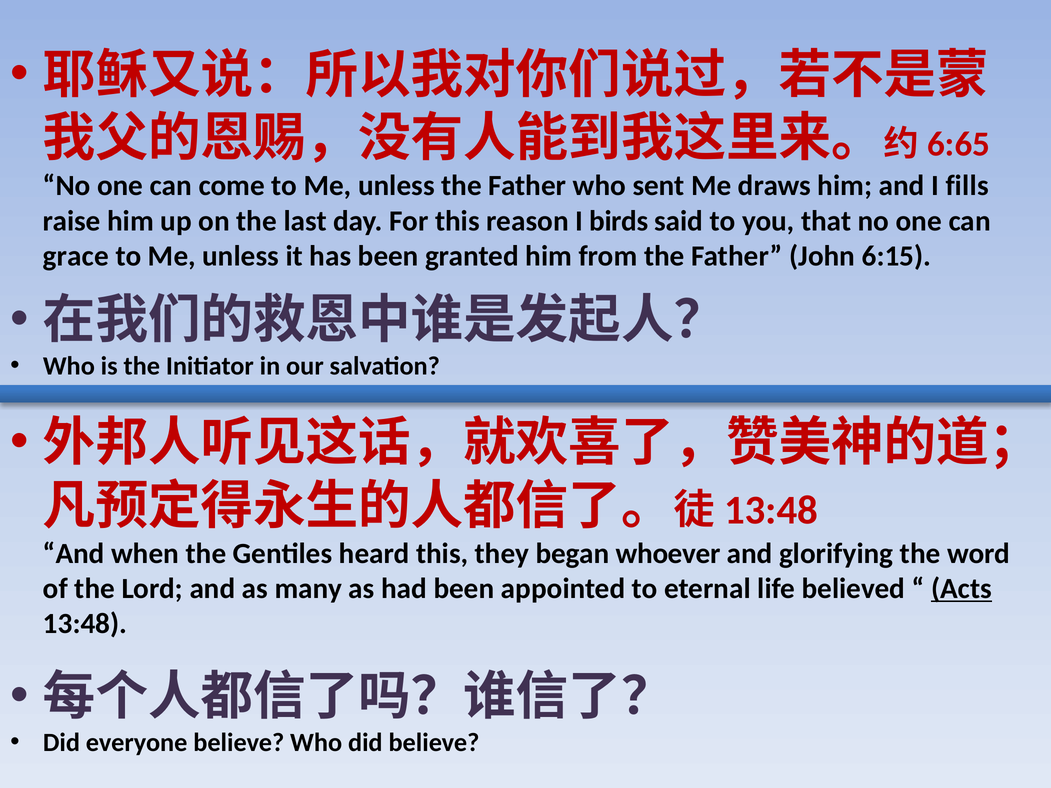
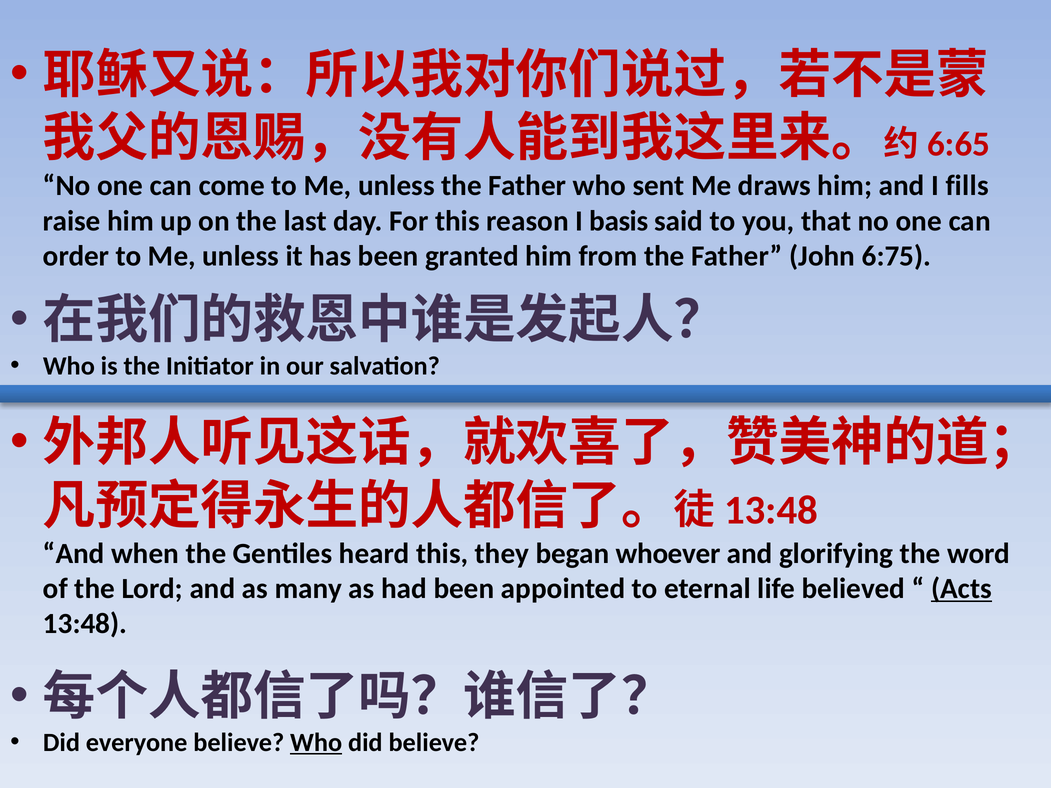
birds: birds -> basis
grace: grace -> order
6:15: 6:15 -> 6:75
Who at (316, 743) underline: none -> present
